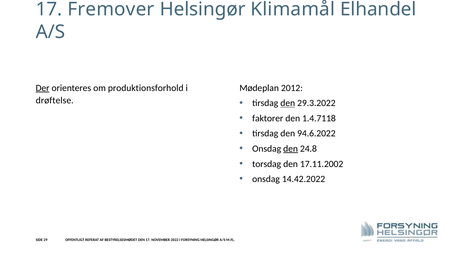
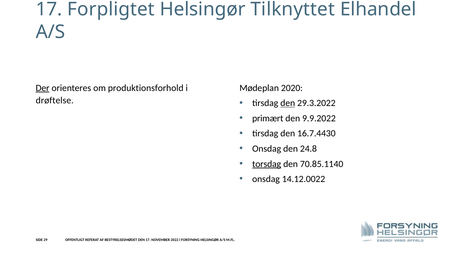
Fremover: Fremover -> Forpligtet
Klimamål: Klimamål -> Tilknyttet
2012: 2012 -> 2020
faktorer: faktorer -> primært
1.4.7118: 1.4.7118 -> 9.9.2022
94.6.2022: 94.6.2022 -> 16.7.4430
den at (291, 149) underline: present -> none
torsdag underline: none -> present
17.11.2002: 17.11.2002 -> 70.85.1140
14.42.2022: 14.42.2022 -> 14.12.0022
